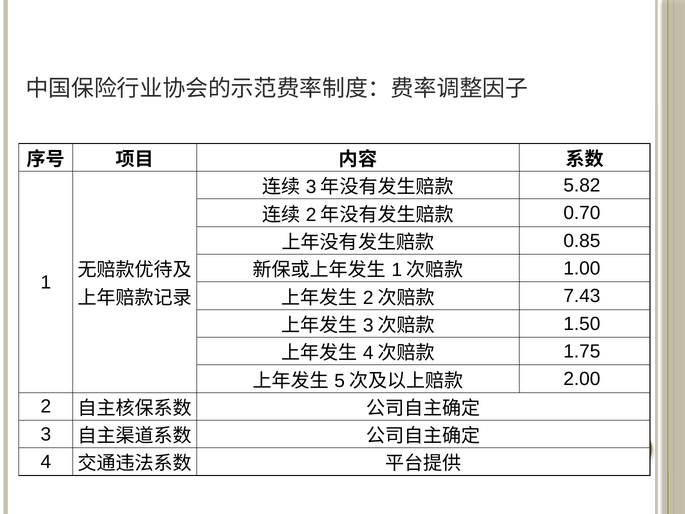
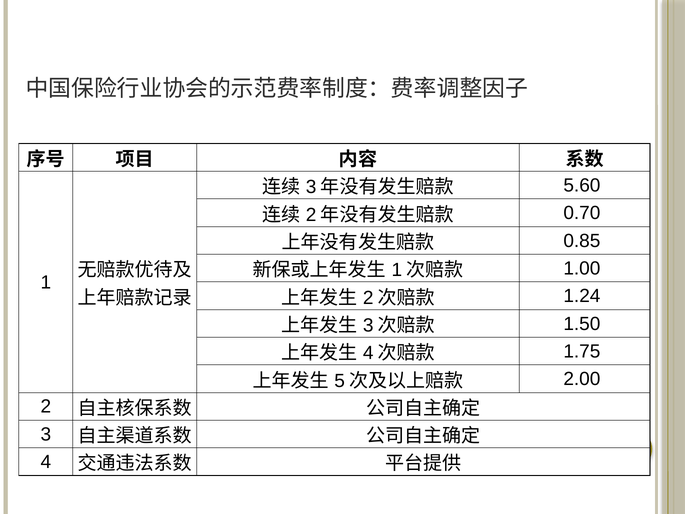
5.82: 5.82 -> 5.60
7.43: 7.43 -> 1.24
